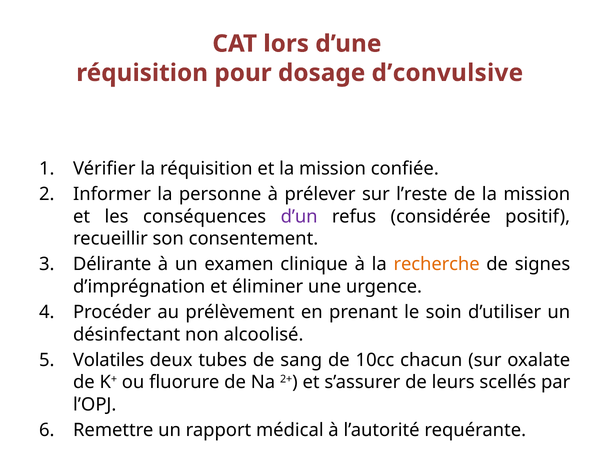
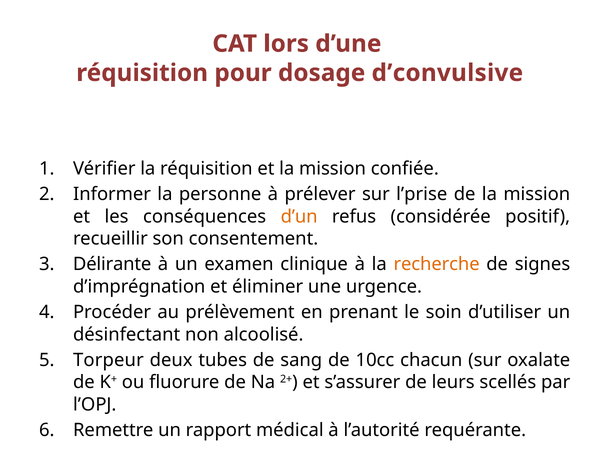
l’reste: l’reste -> l’prise
d’un colour: purple -> orange
Volatiles: Volatiles -> Torpeur
